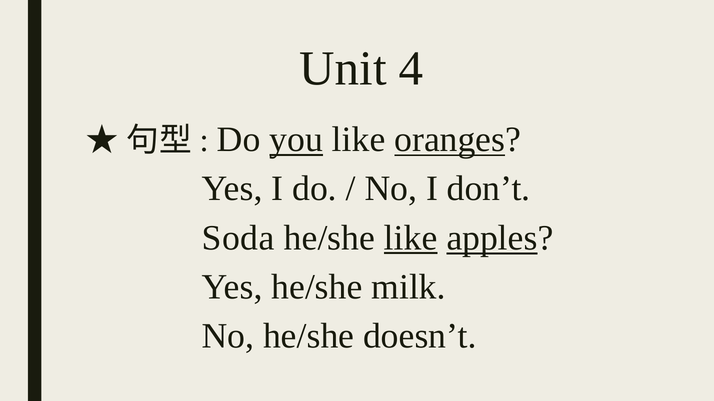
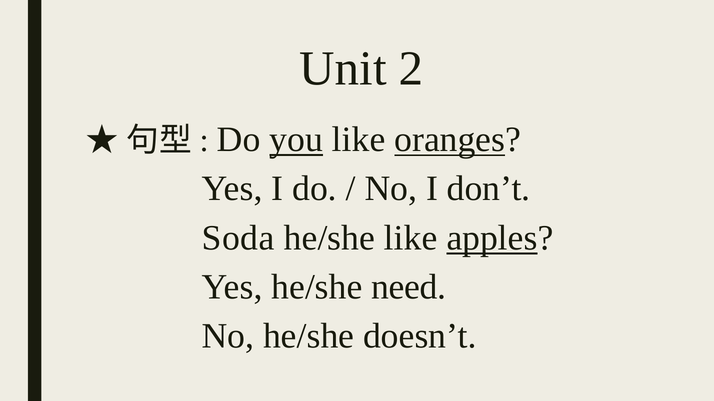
4: 4 -> 2
like at (411, 238) underline: present -> none
milk: milk -> need
